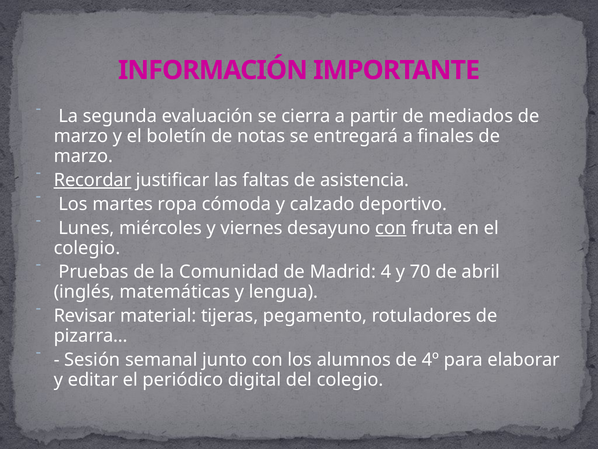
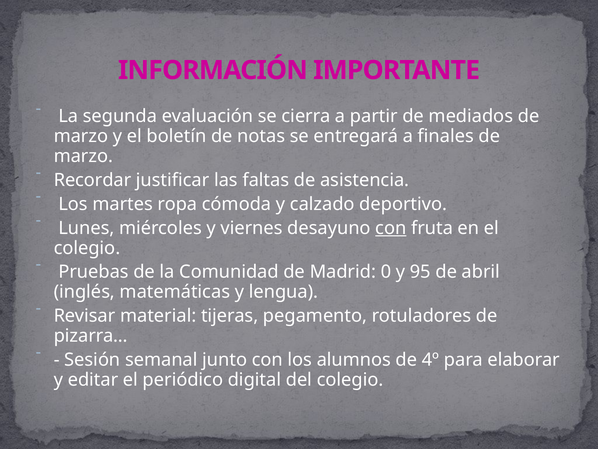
Recordar underline: present -> none
4: 4 -> 0
70: 70 -> 95
